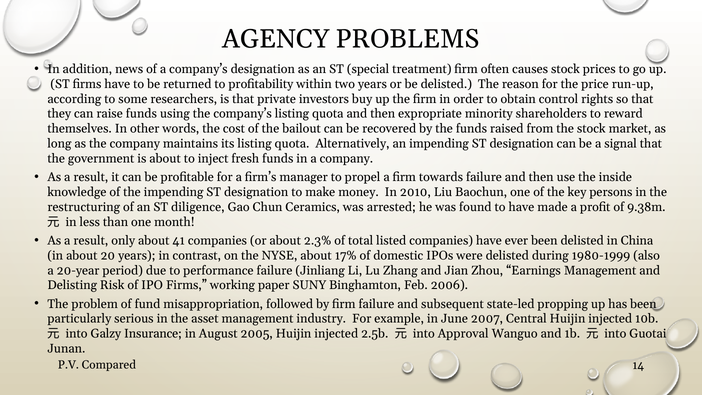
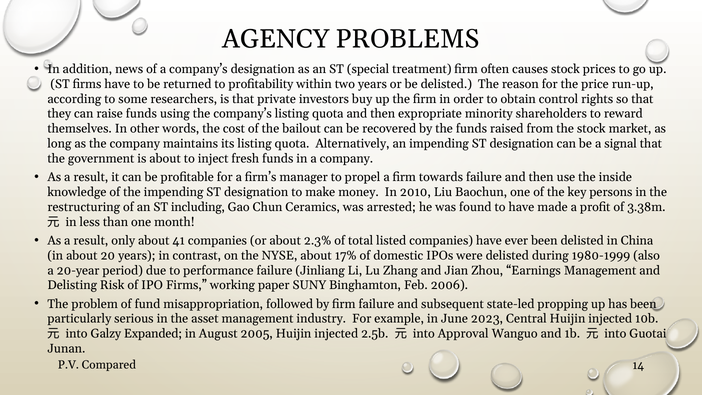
diligence: diligence -> including
9.38m: 9.38m -> 3.38m
2007: 2007 -> 2023
Insurance: Insurance -> Expanded
